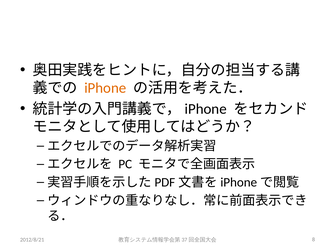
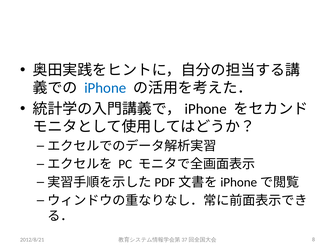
iPhone colour: orange -> blue
